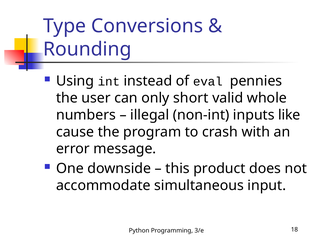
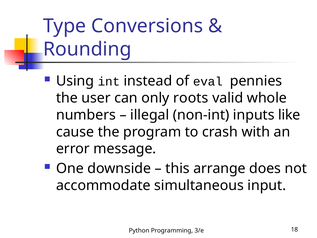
short: short -> roots
product: product -> arrange
